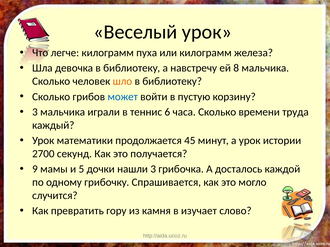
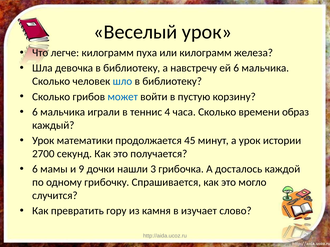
ей 8: 8 -> 6
шло colour: orange -> blue
3 at (35, 112): 3 -> 6
6: 6 -> 4
труда: труда -> образ
9 at (35, 169): 9 -> 6
5: 5 -> 9
